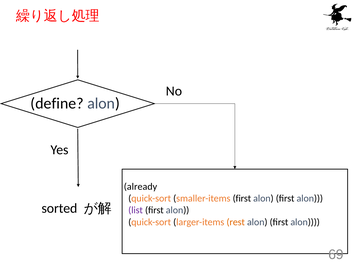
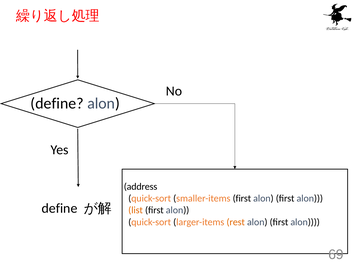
already: already -> address
sorted at (60, 209): sorted -> define
list colour: purple -> orange
